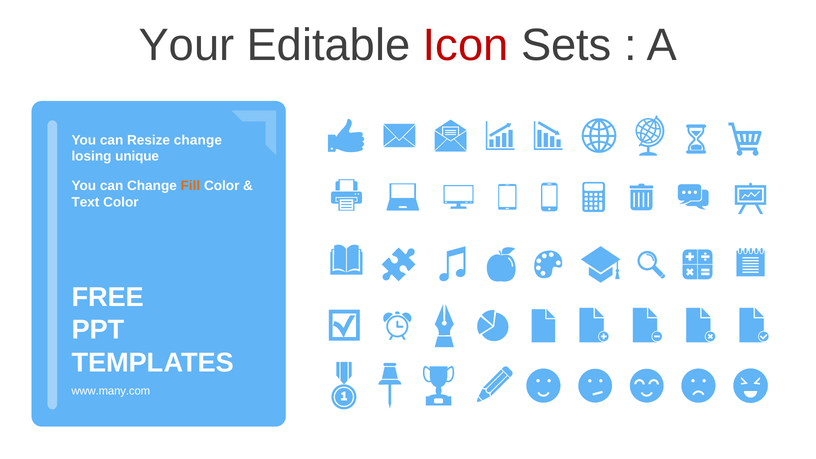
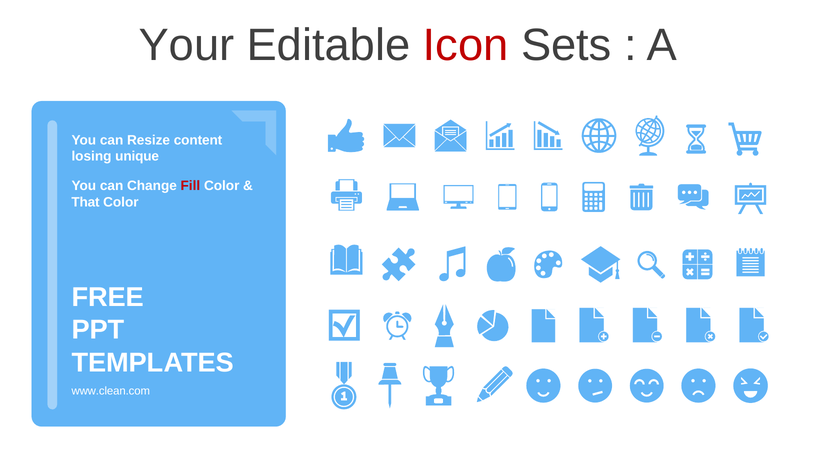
Resize change: change -> content
Fill colour: orange -> red
Text: Text -> That
www.many.com: www.many.com -> www.clean.com
